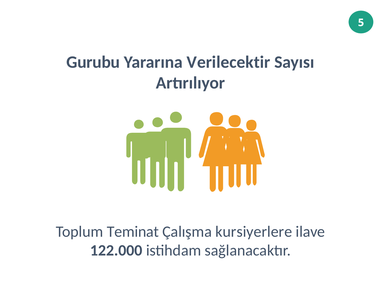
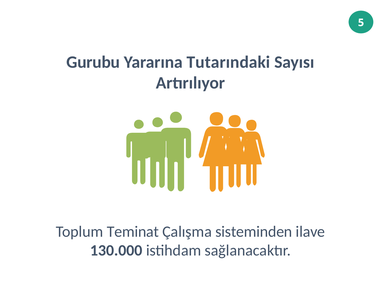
Verilecektir: Verilecektir -> Tutarındaki
kursiyerlere: kursiyerlere -> sisteminden
122.000: 122.000 -> 130.000
